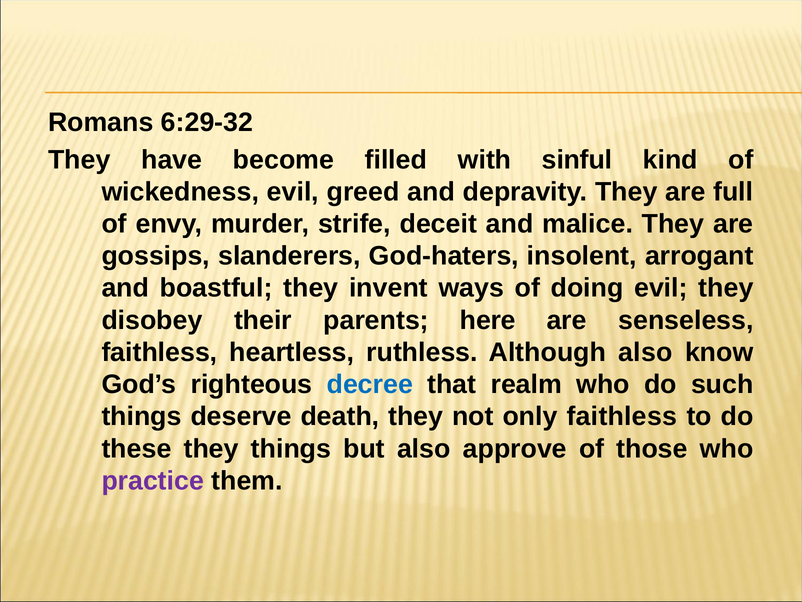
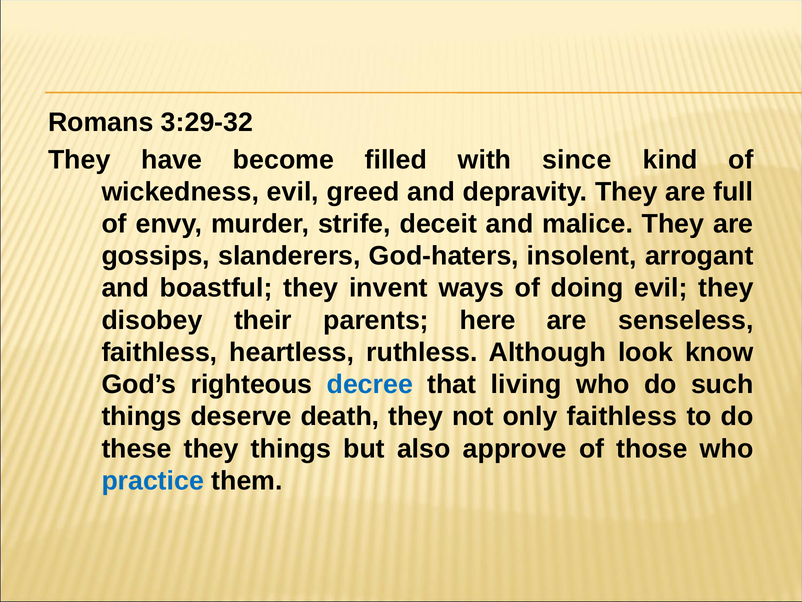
6:29-32: 6:29-32 -> 3:29-32
sinful: sinful -> since
Although also: also -> look
realm: realm -> living
practice colour: purple -> blue
